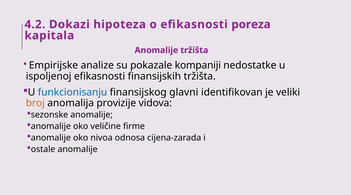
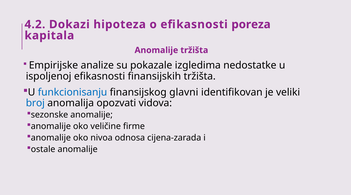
kompaniji: kompaniji -> izgledima
broj colour: orange -> blue
provizije: provizije -> opozvati
